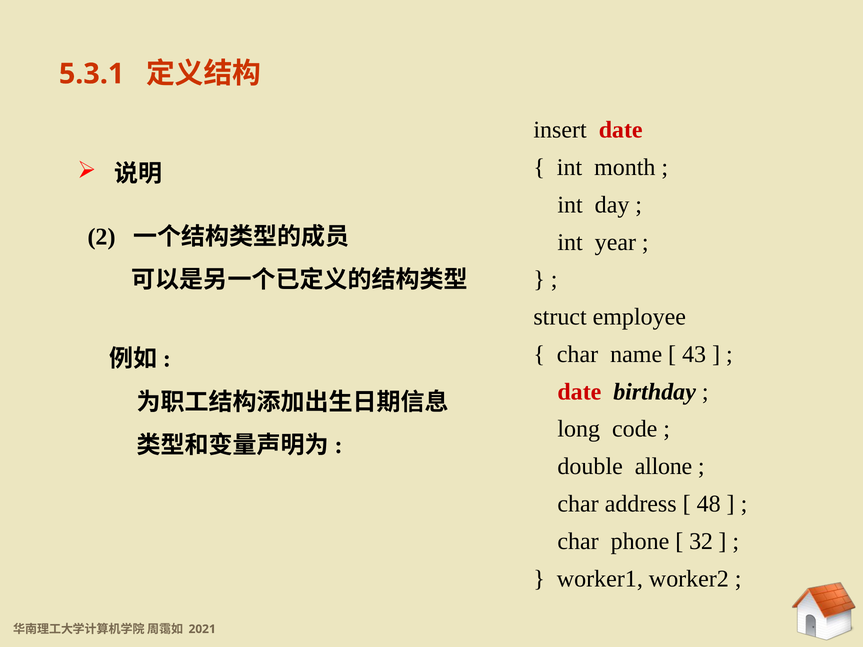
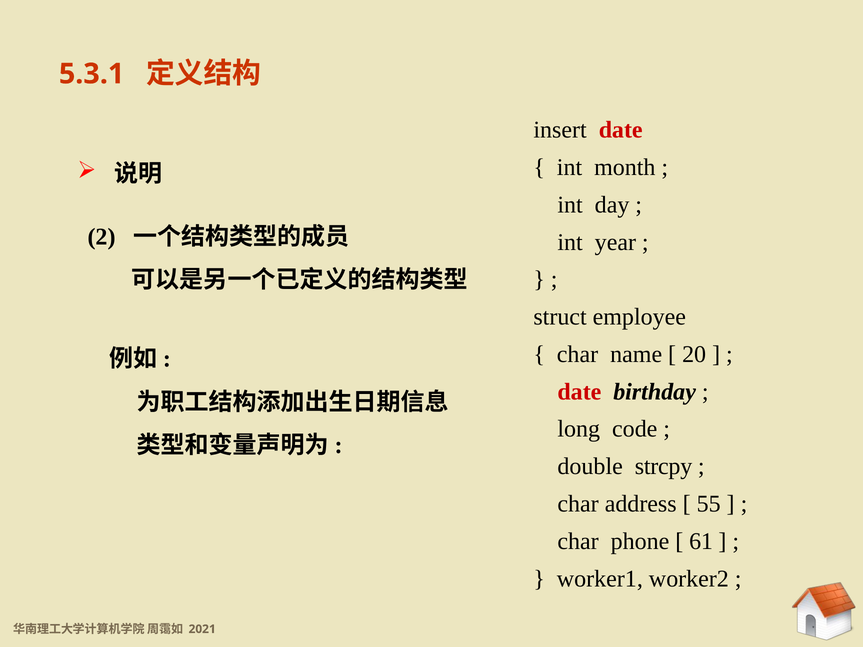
43: 43 -> 20
allone: allone -> strcpy
48: 48 -> 55
32: 32 -> 61
